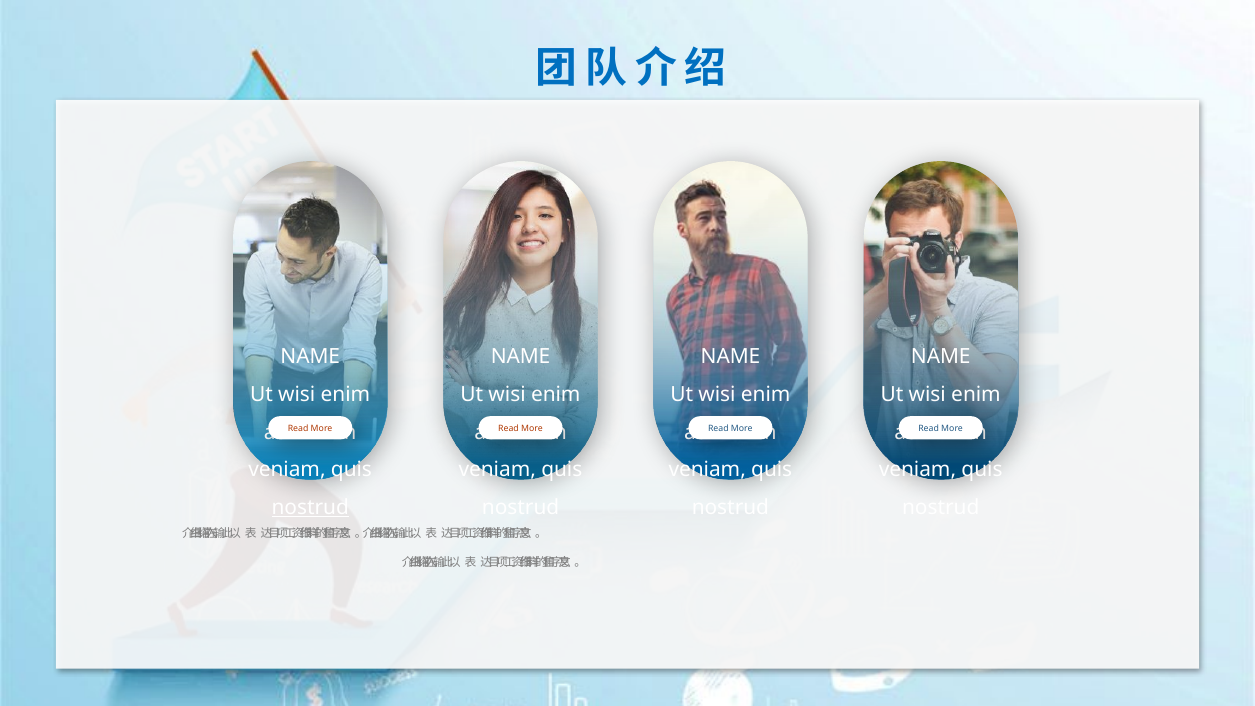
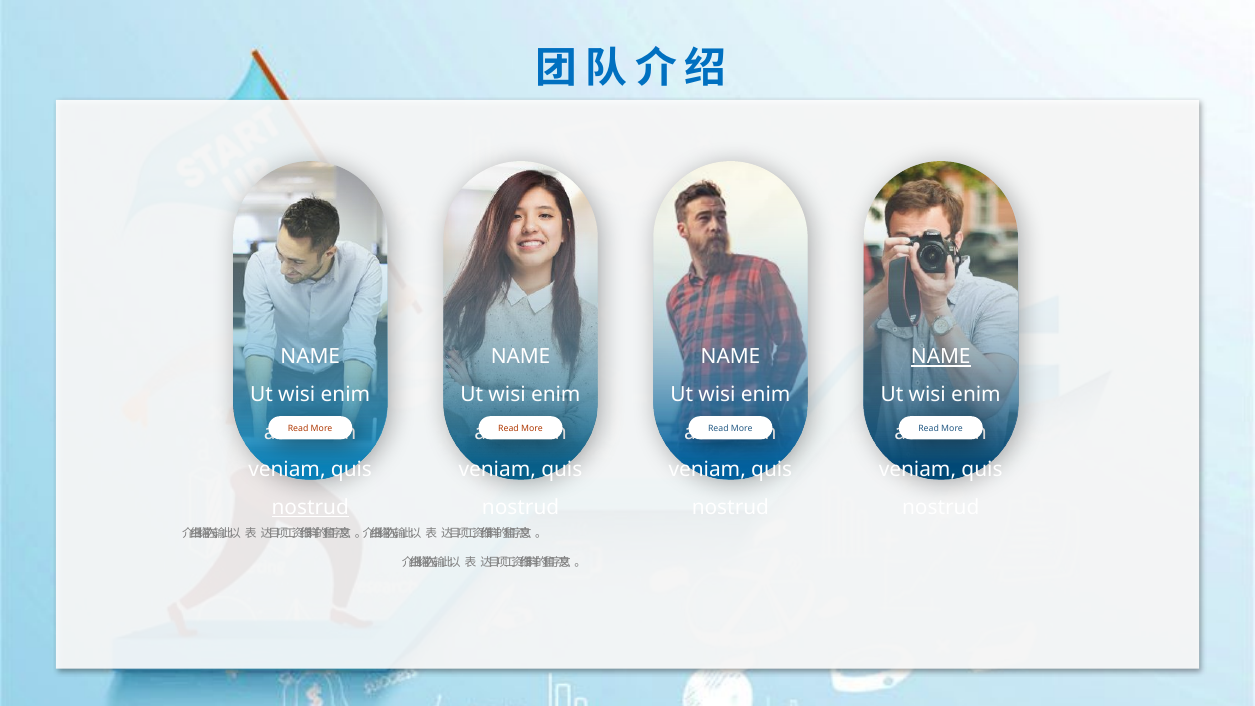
NAME at (941, 357) underline: none -> present
